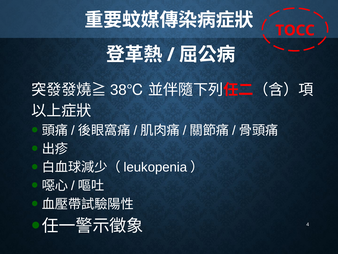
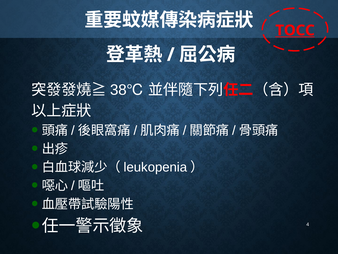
TOCC underline: none -> present
